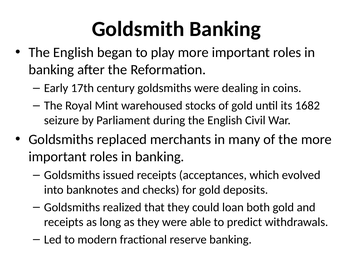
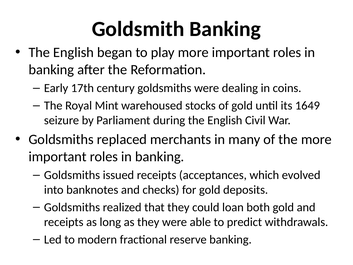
1682: 1682 -> 1649
